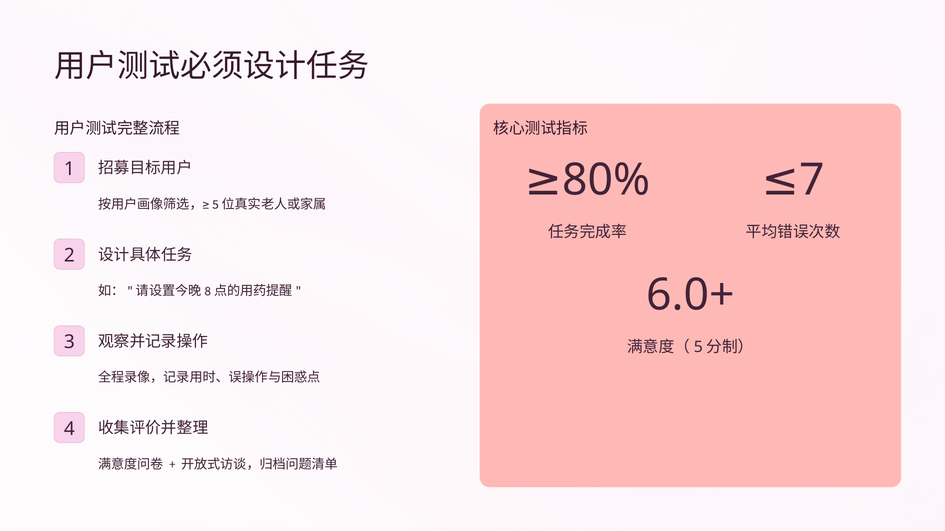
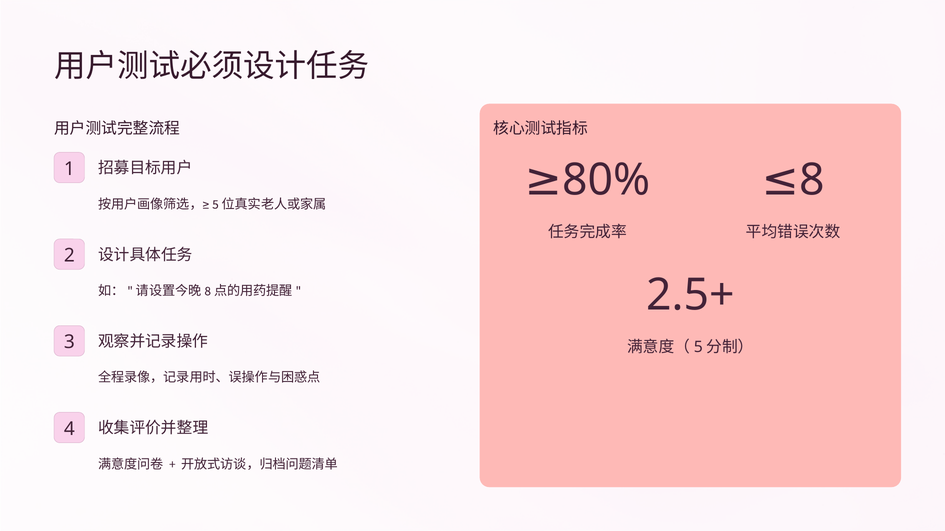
7: 7 -> 8
6.0+: 6.0+ -> 2.5+
